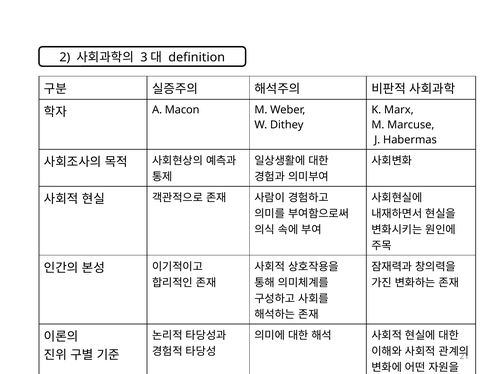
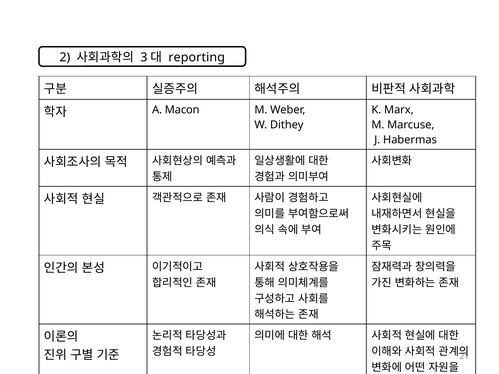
definition: definition -> reporting
